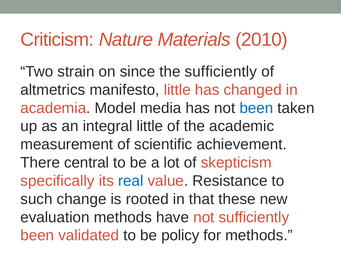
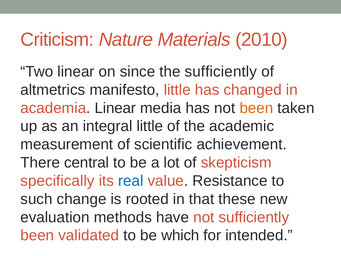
Two strain: strain -> linear
academia Model: Model -> Linear
been at (256, 108) colour: blue -> orange
policy: policy -> which
for methods: methods -> intended
